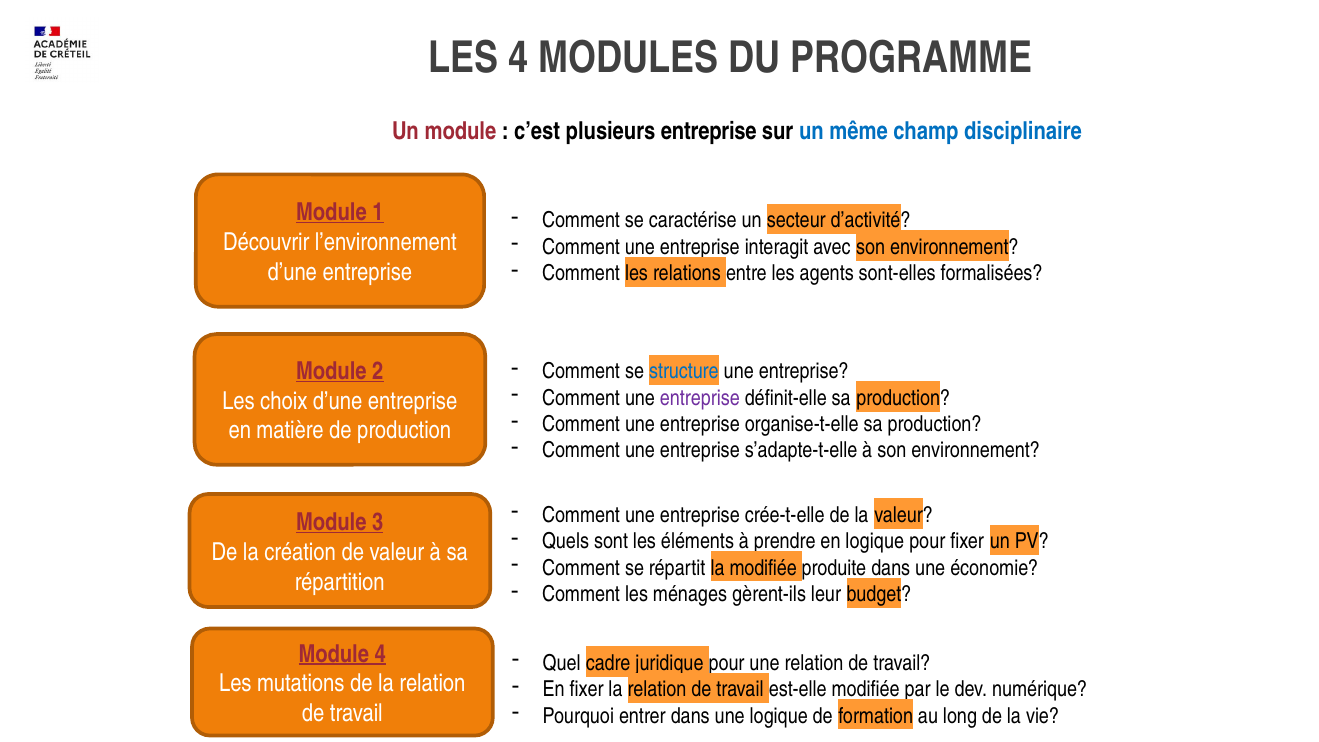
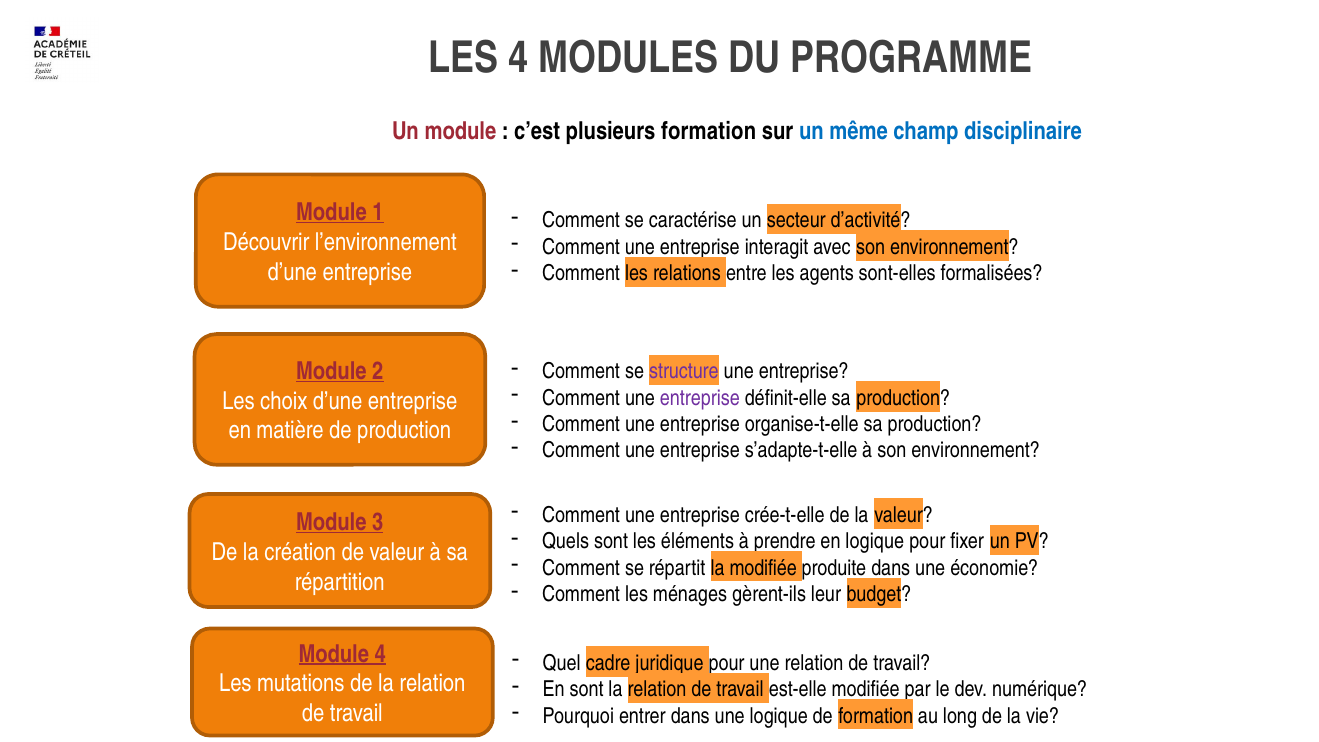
plusieurs entreprise: entreprise -> formation
structure colour: blue -> purple
En fixer: fixer -> sont
